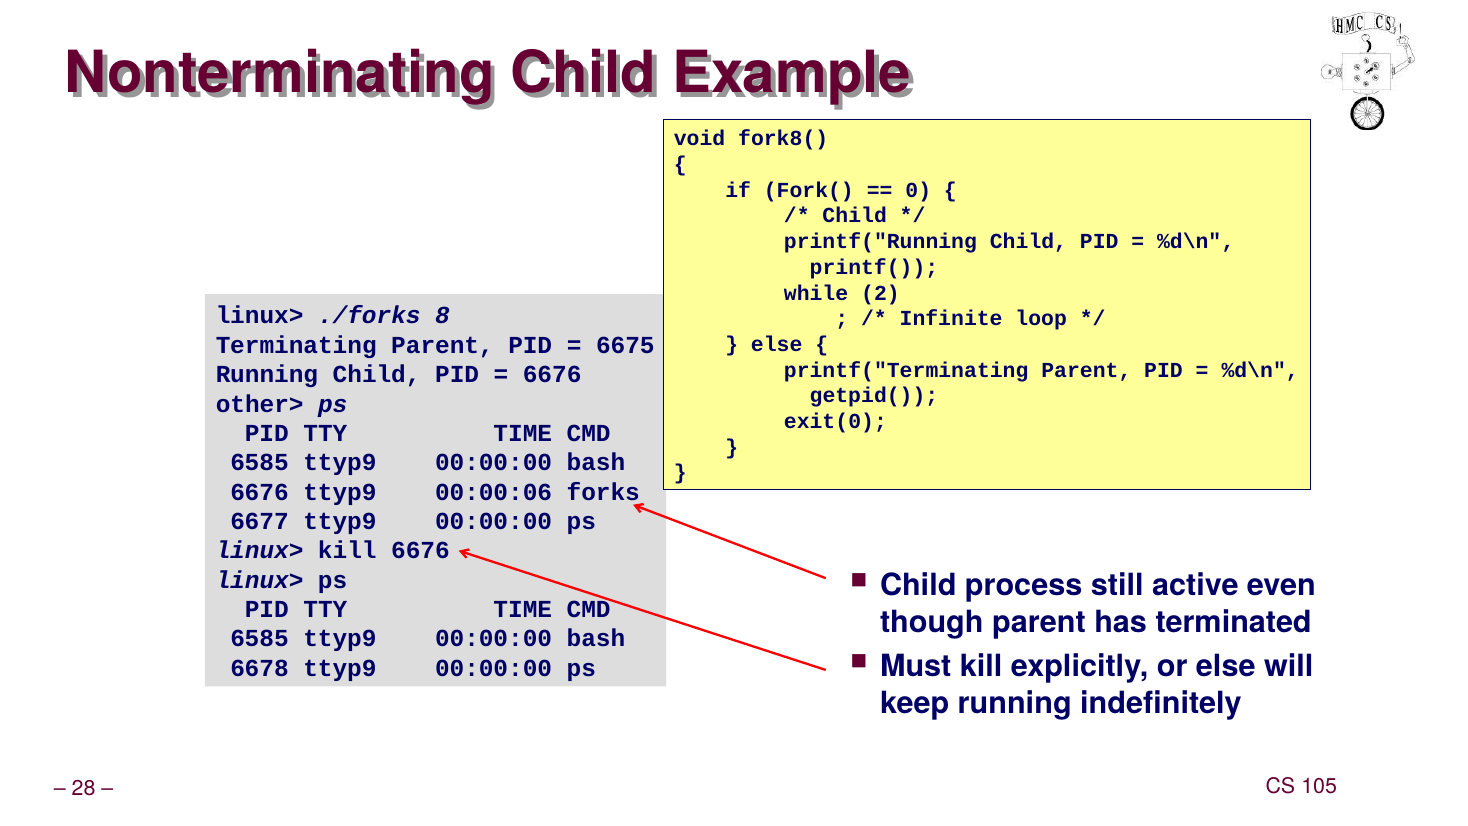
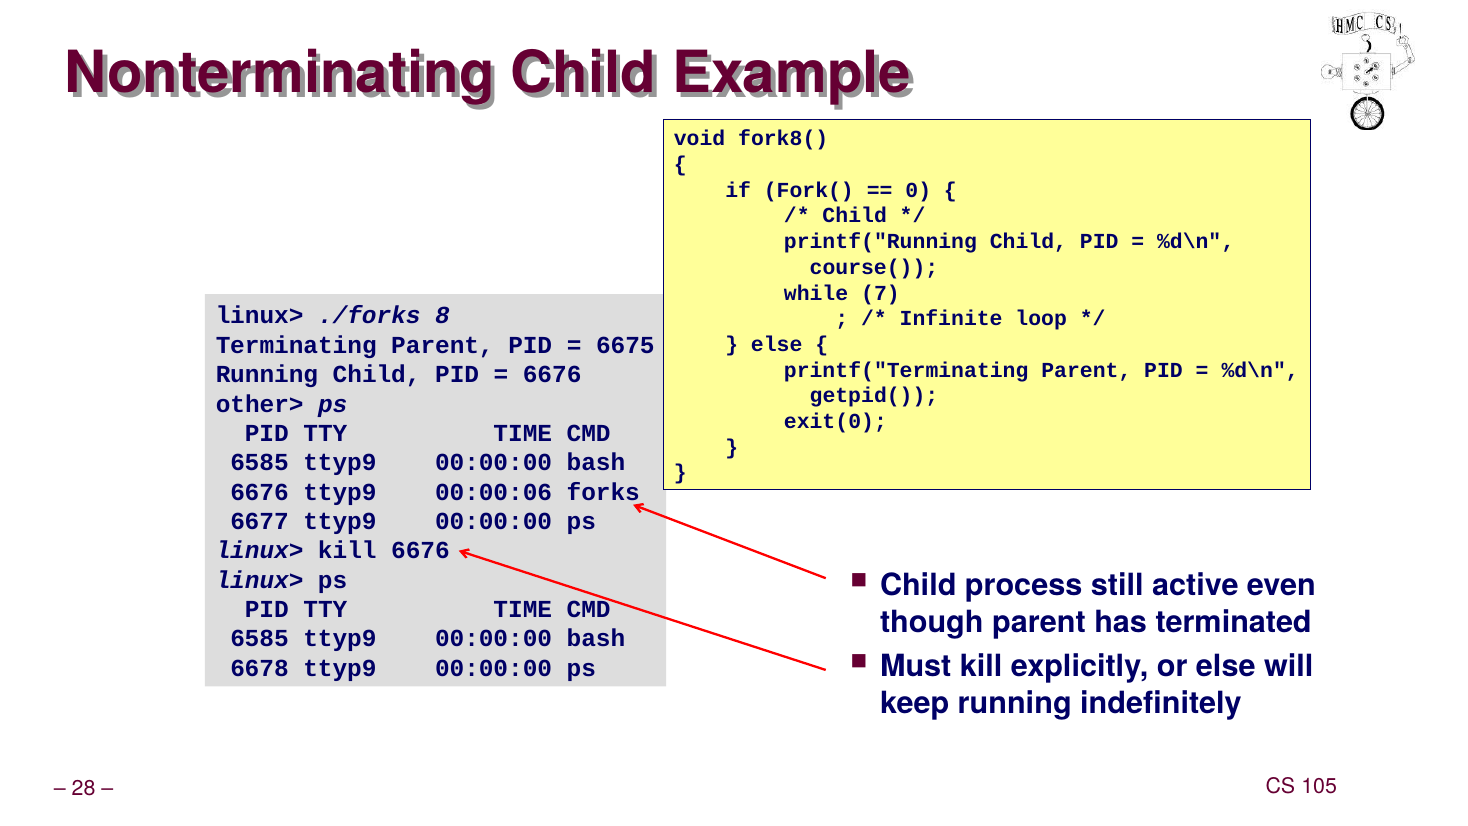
printf(: printf( -> course(
2: 2 -> 7
